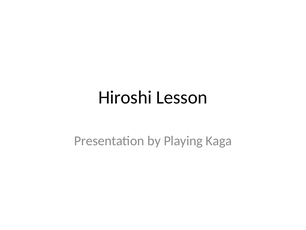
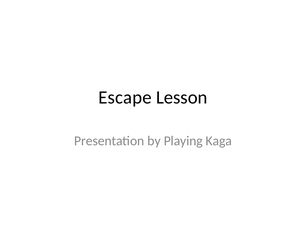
Hiroshi: Hiroshi -> Escape
